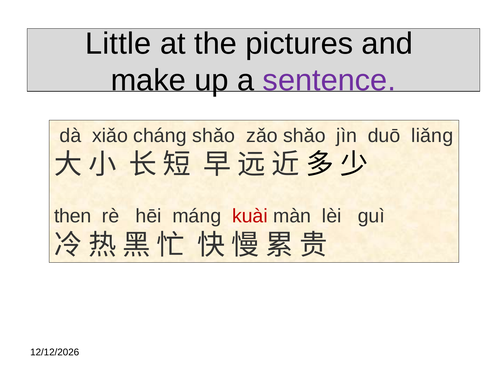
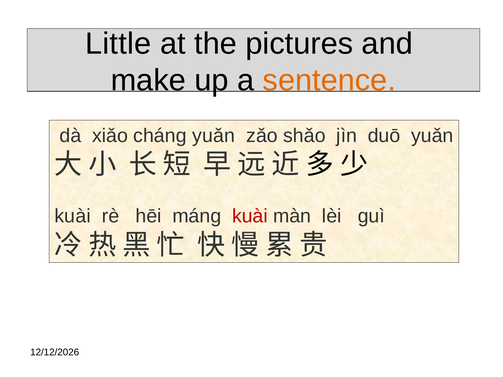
sentence colour: purple -> orange
cháng shǎo: shǎo -> yuǎn
duō liǎng: liǎng -> yuǎn
then at (73, 216): then -> kuài
